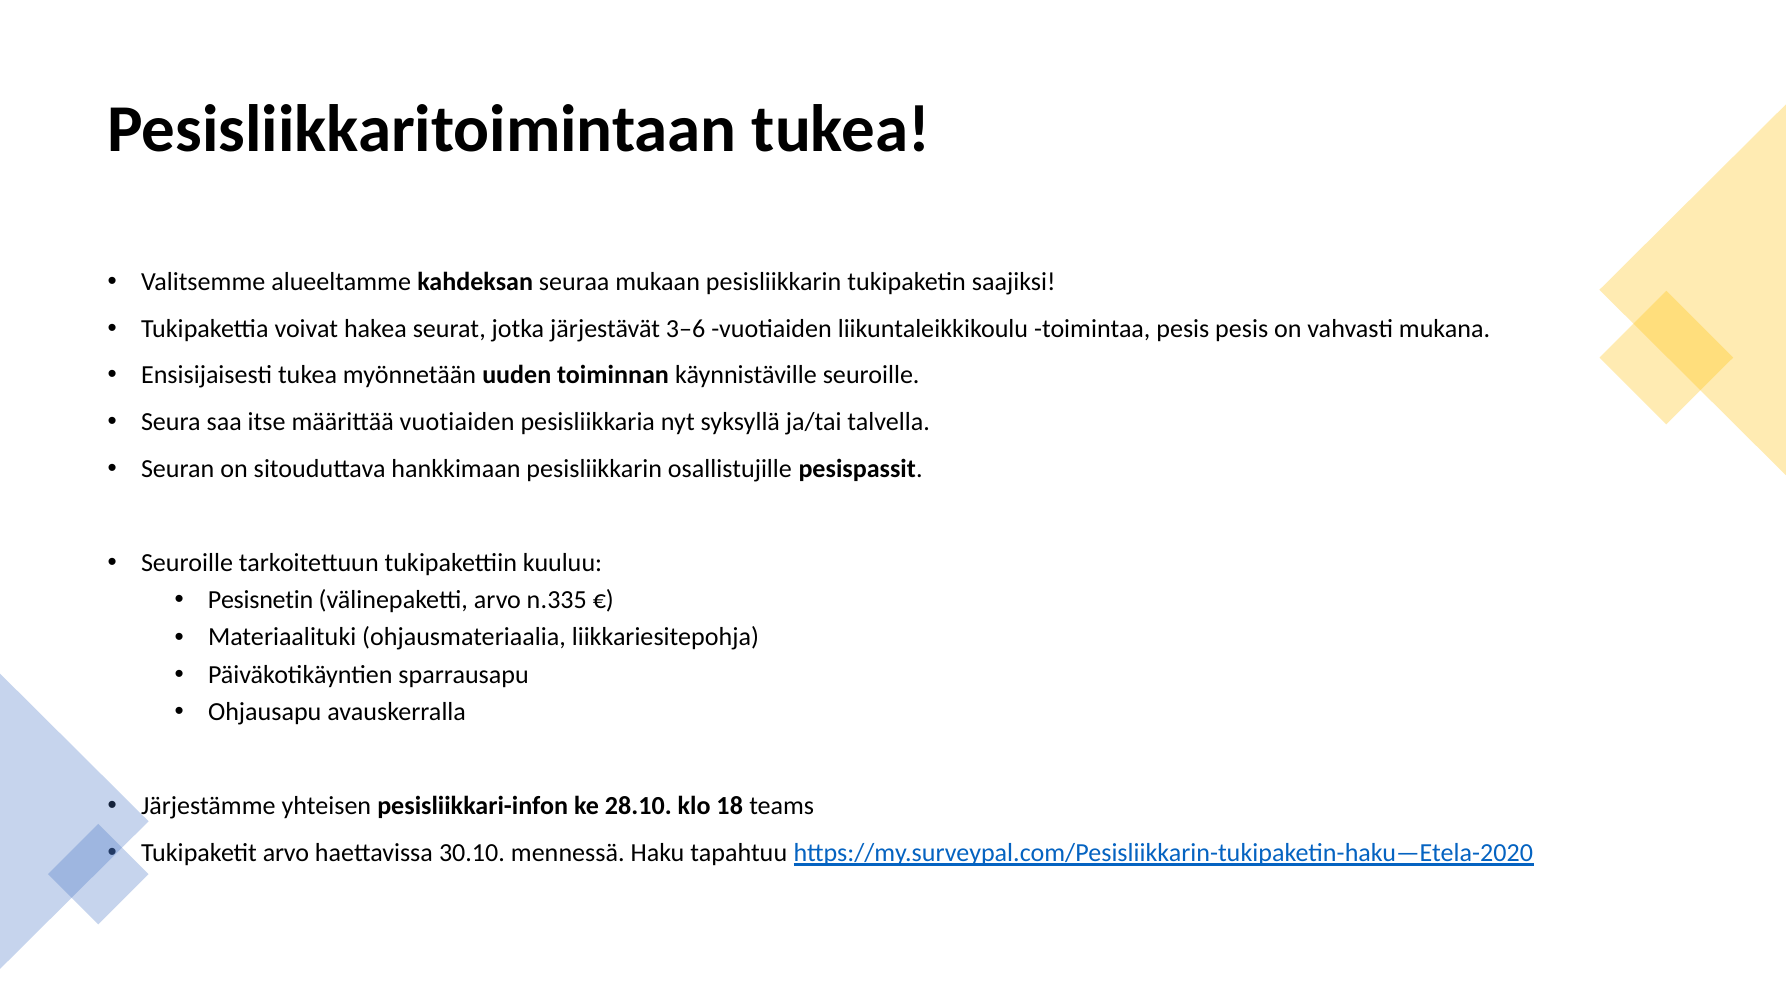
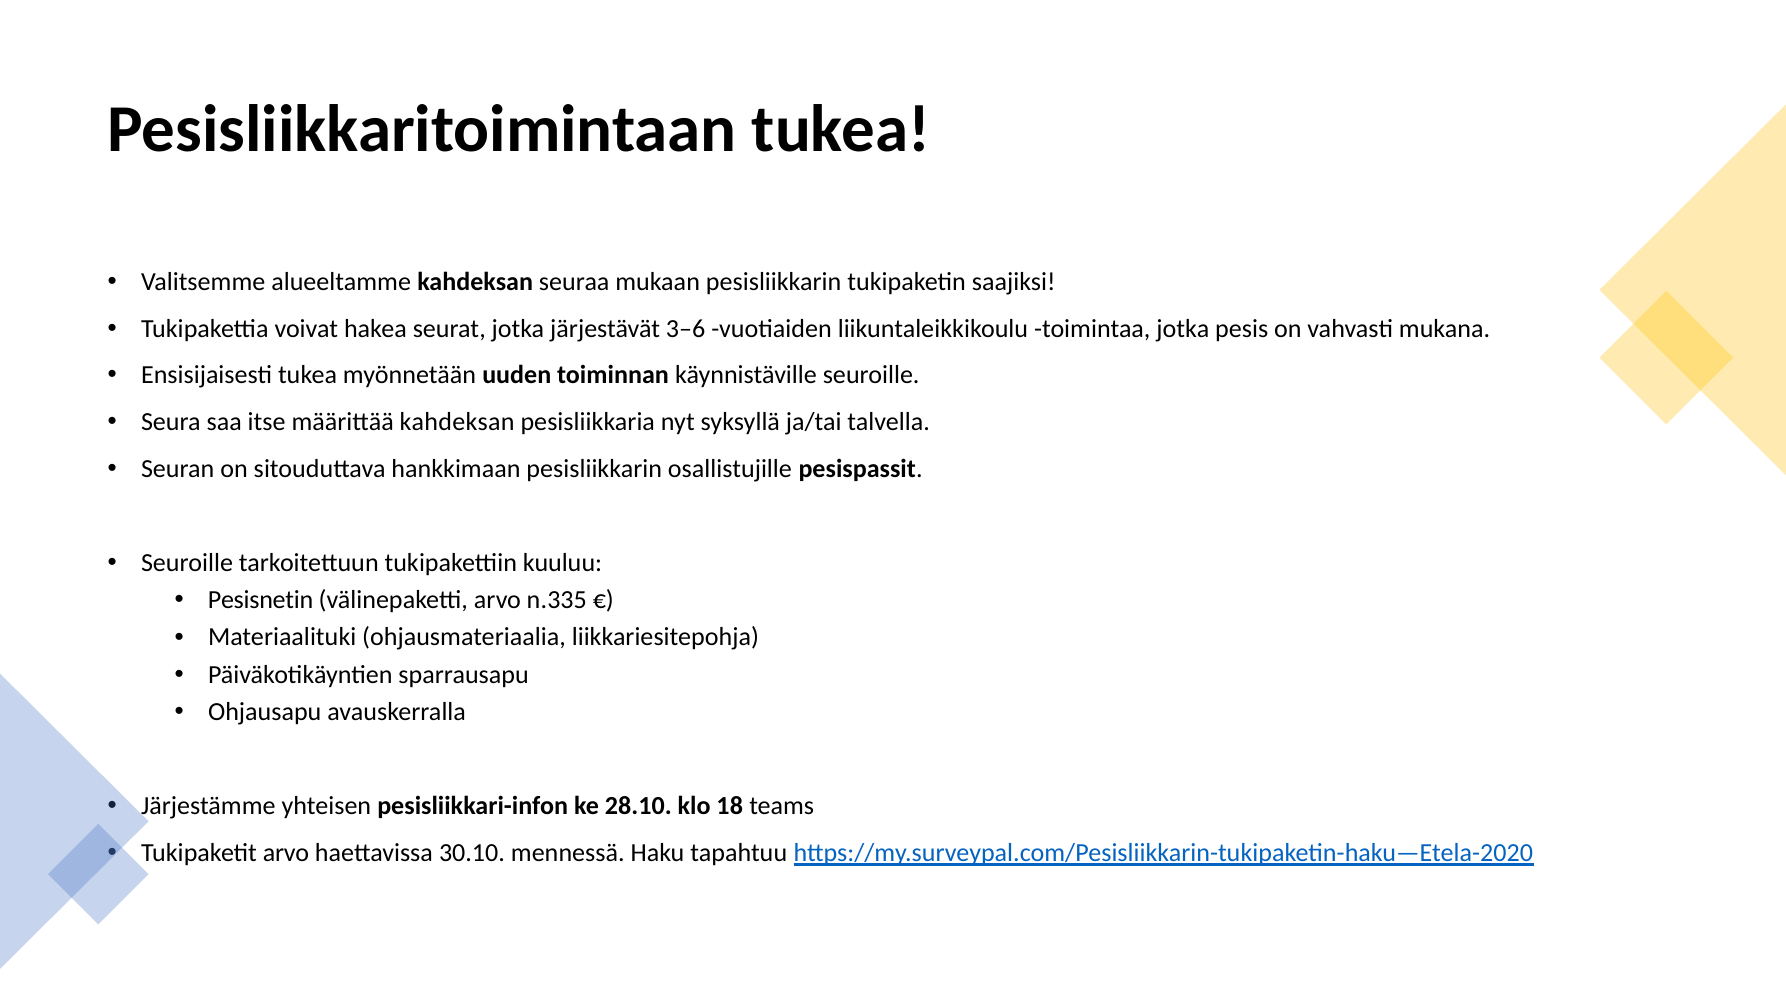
toimintaa pesis: pesis -> jotka
määrittää vuotiaiden: vuotiaiden -> kahdeksan
